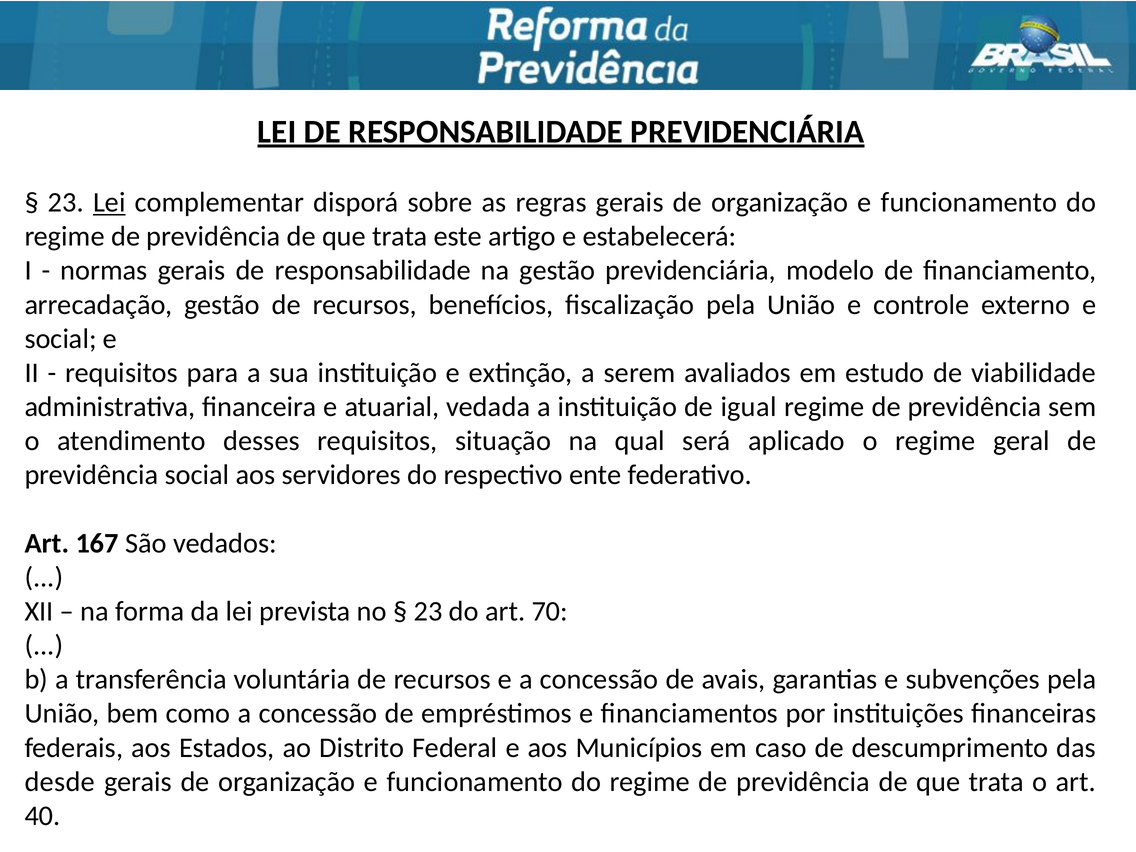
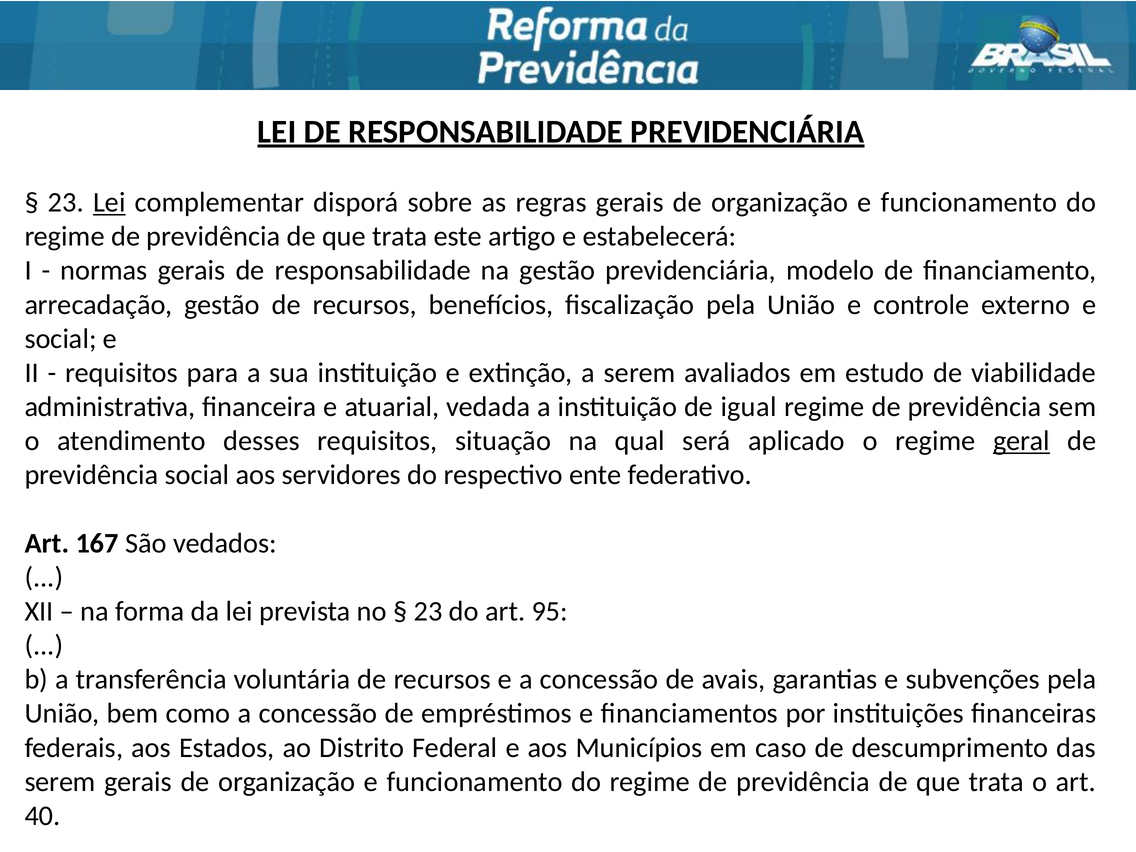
geral underline: none -> present
70: 70 -> 95
desde at (60, 782): desde -> serem
